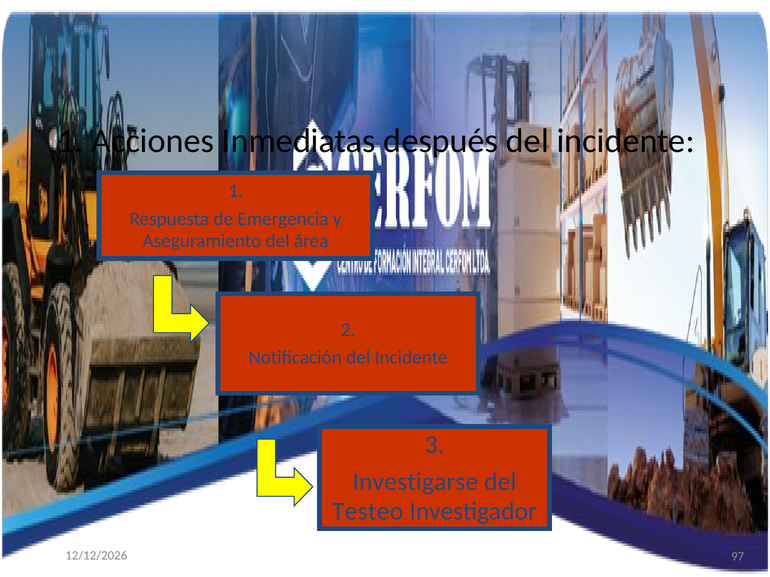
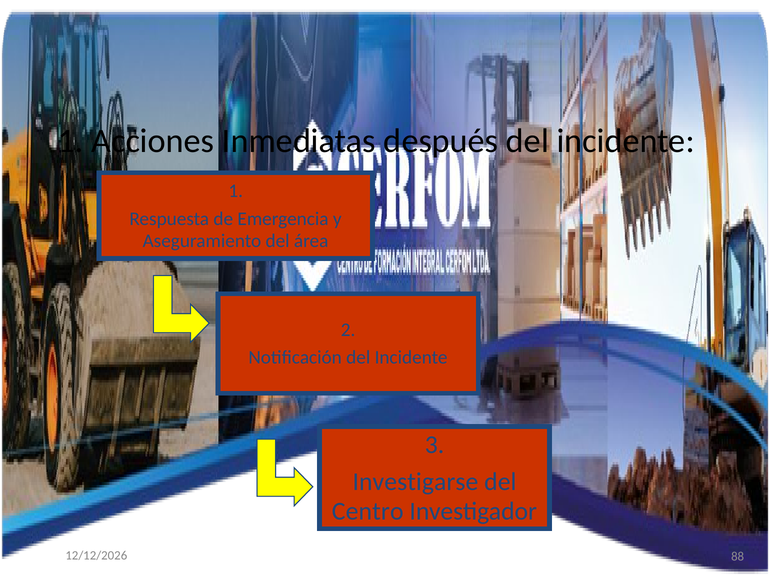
Testeo: Testeo -> Centro
97: 97 -> 88
